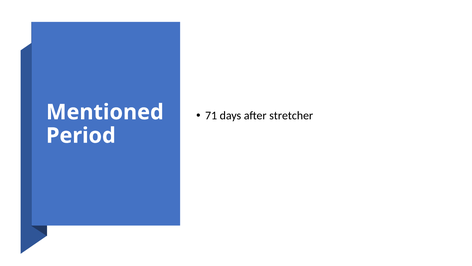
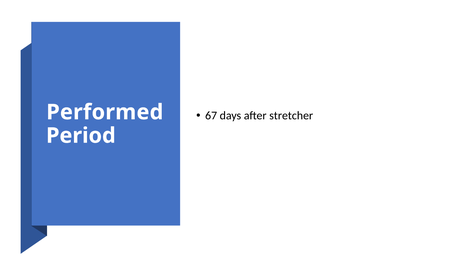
Mentioned: Mentioned -> Performed
71: 71 -> 67
